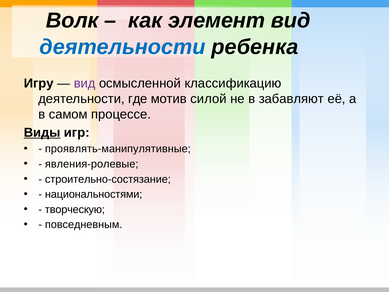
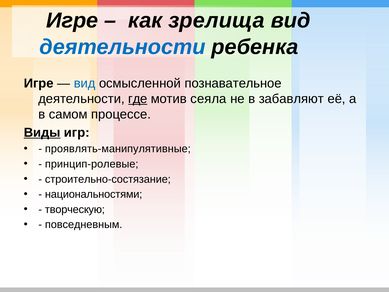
Волк at (72, 21): Волк -> Игре
элемент: элемент -> зрелища
Игру at (39, 83): Игру -> Игре
вид at (85, 83) colour: purple -> blue
классификацию: классификацию -> познавательное
где underline: none -> present
силой: силой -> сеяла
явления-ролевые: явления-ролевые -> принцип-ролевые
